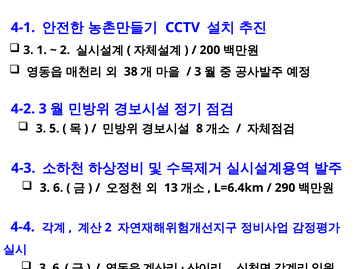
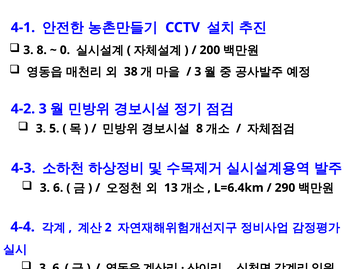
3 1: 1 -> 8
2 at (65, 50): 2 -> 0
